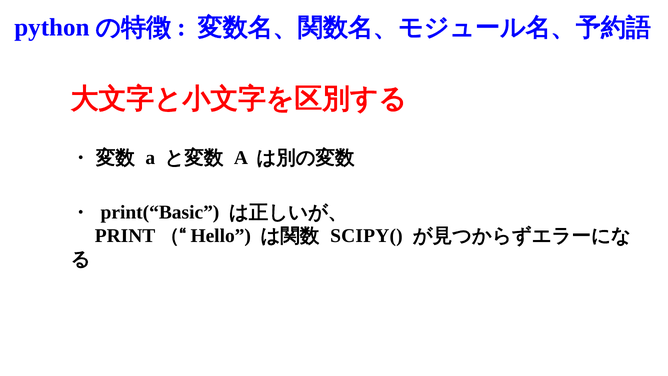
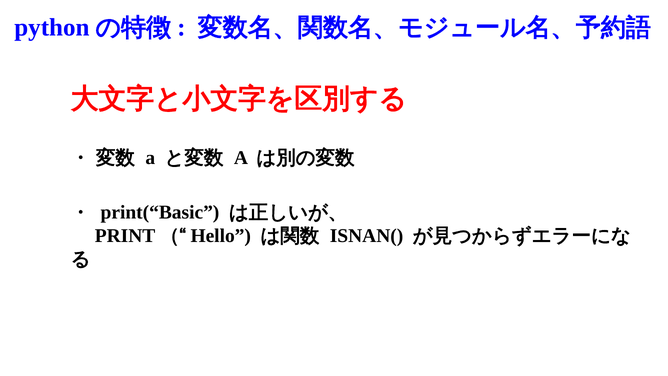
SCIPY(: SCIPY( -> ISNAN(
